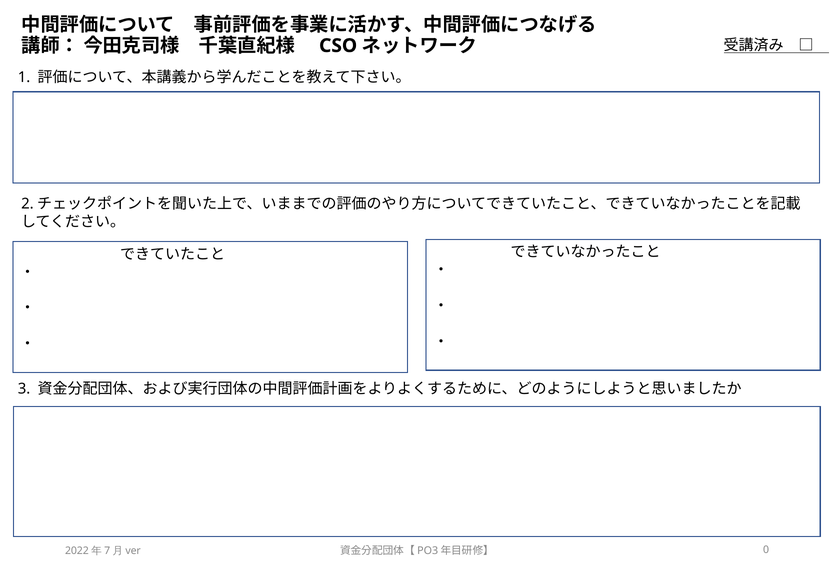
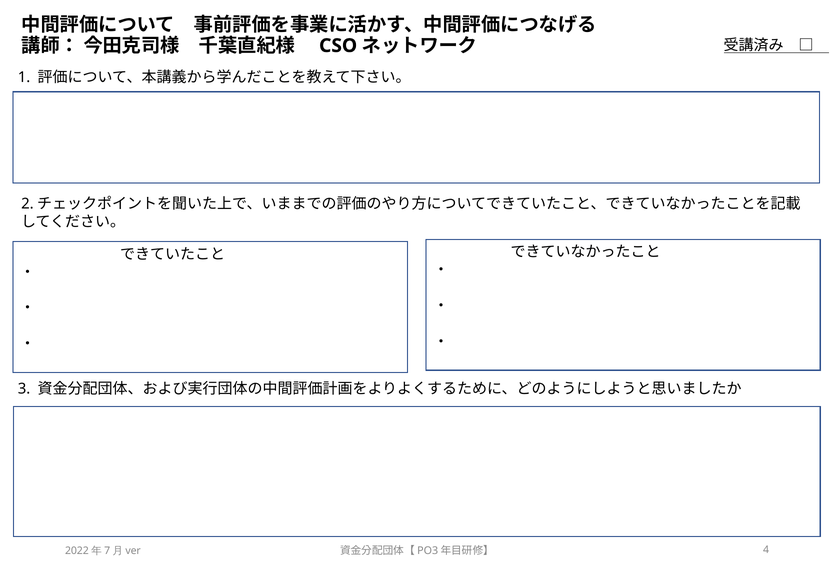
0: 0 -> 4
